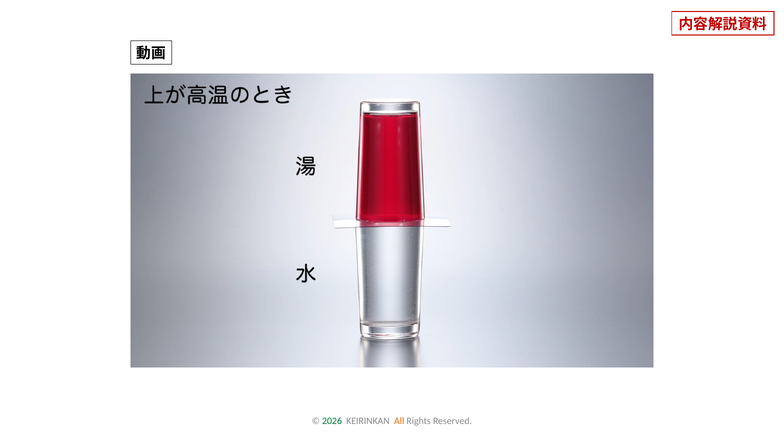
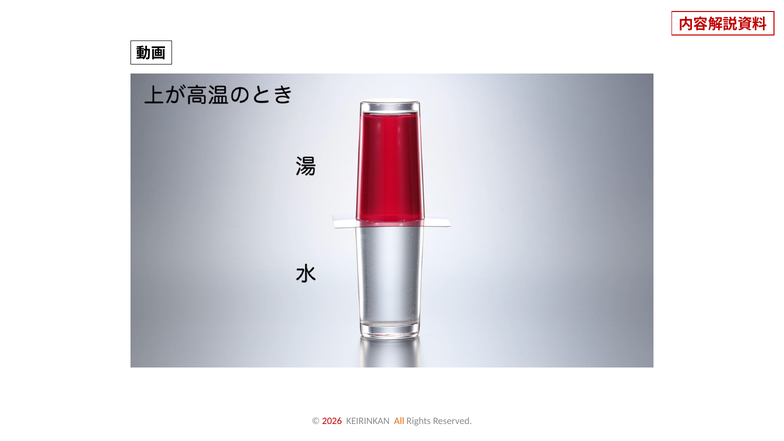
2026 colour: green -> red
